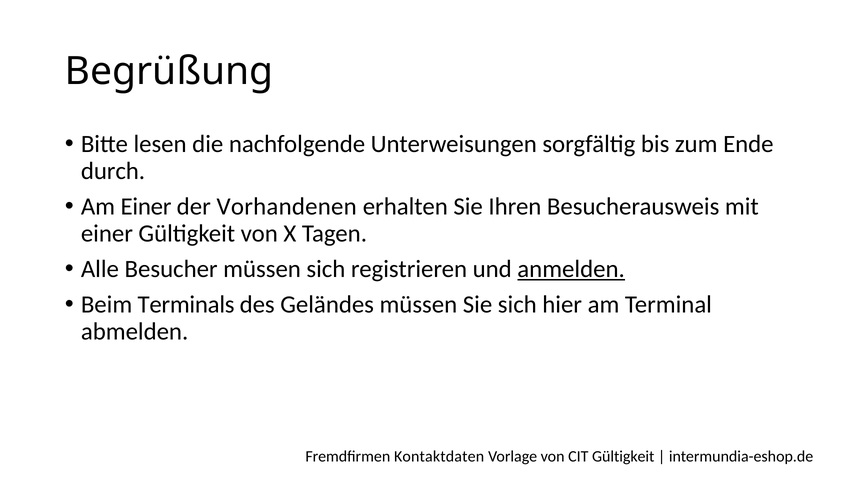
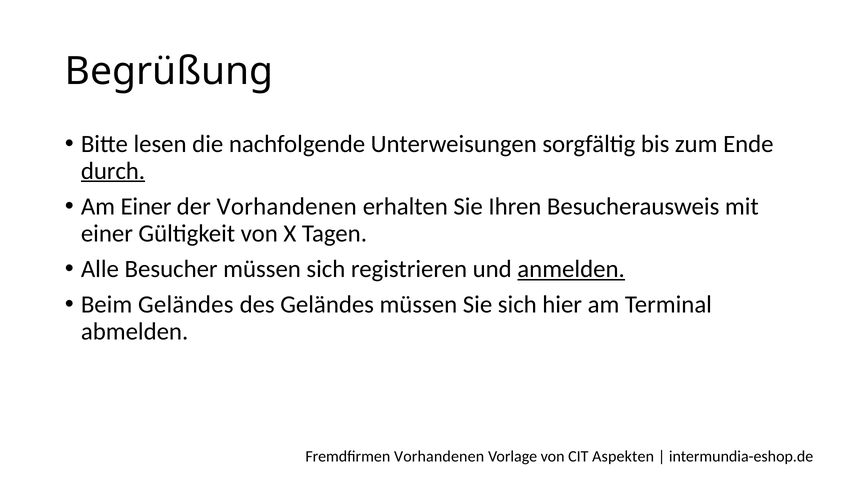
durch underline: none -> present
Beim Terminals: Terminals -> Geländes
Fremdfirmen Kontaktdaten: Kontaktdaten -> Vorhandenen
CIT Gültigkeit: Gültigkeit -> Aspekten
